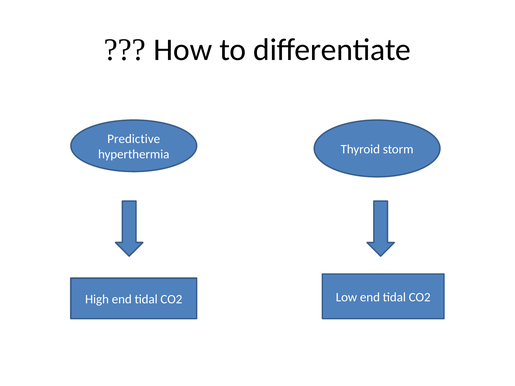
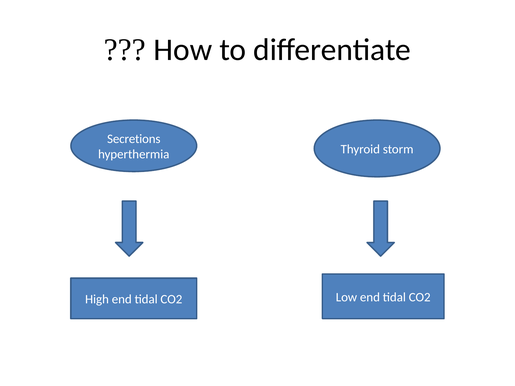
Predictive: Predictive -> Secretions
